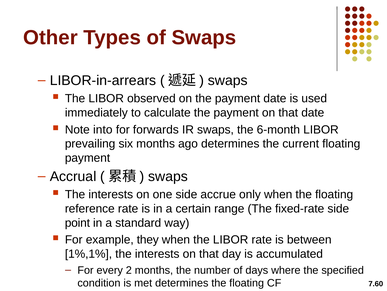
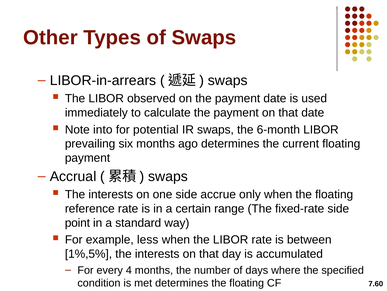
forwards: forwards -> potential
they: they -> less
1%,1%: 1%,1% -> 1%,5%
2: 2 -> 4
